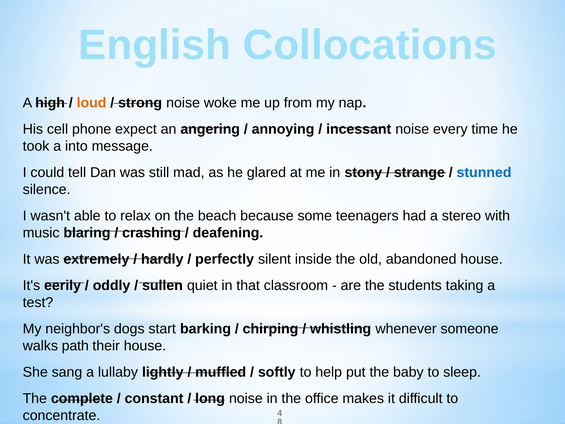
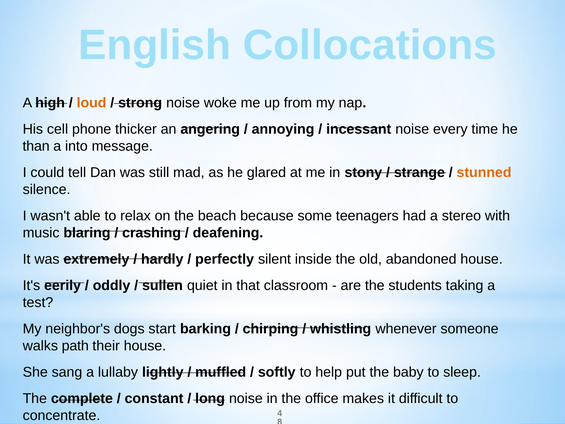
expect: expect -> thicker
took: took -> than
stunned colour: blue -> orange
